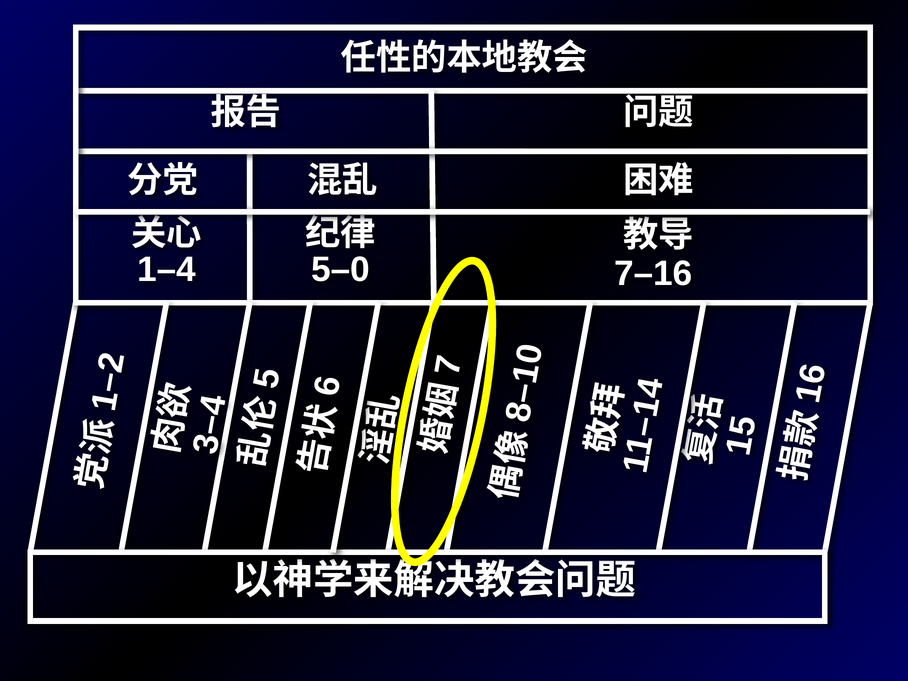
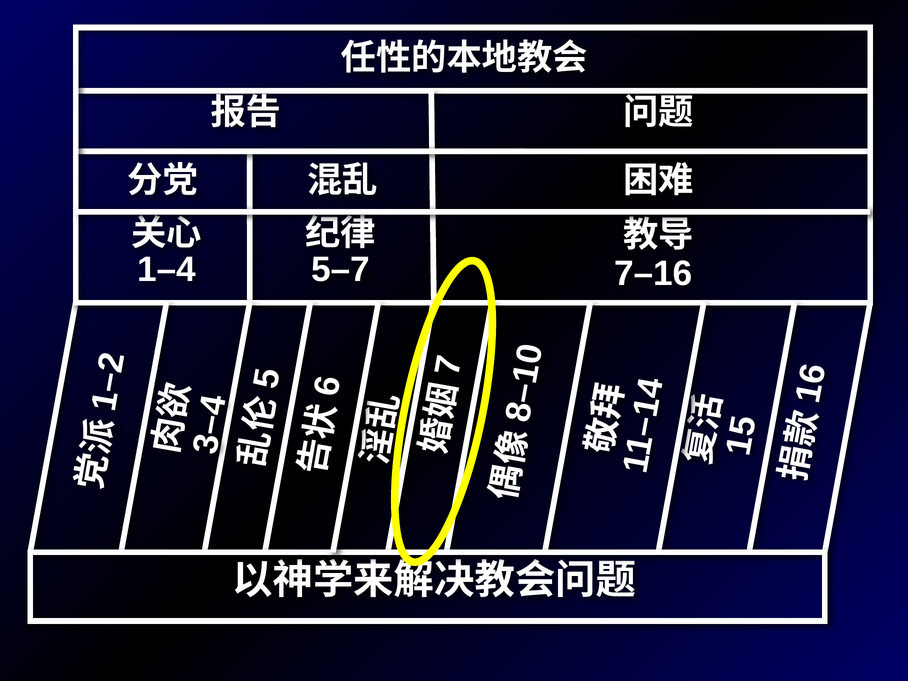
5–0: 5–0 -> 5–7
